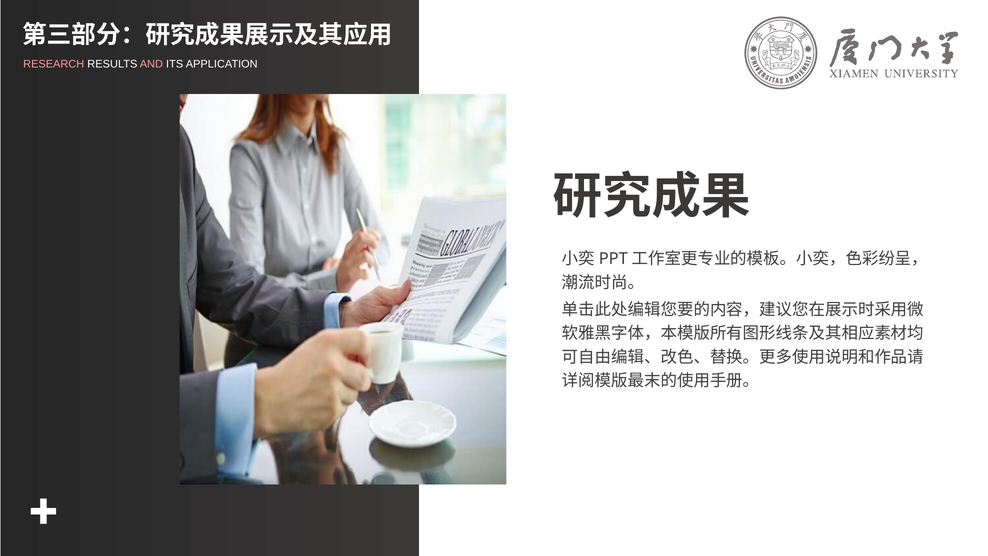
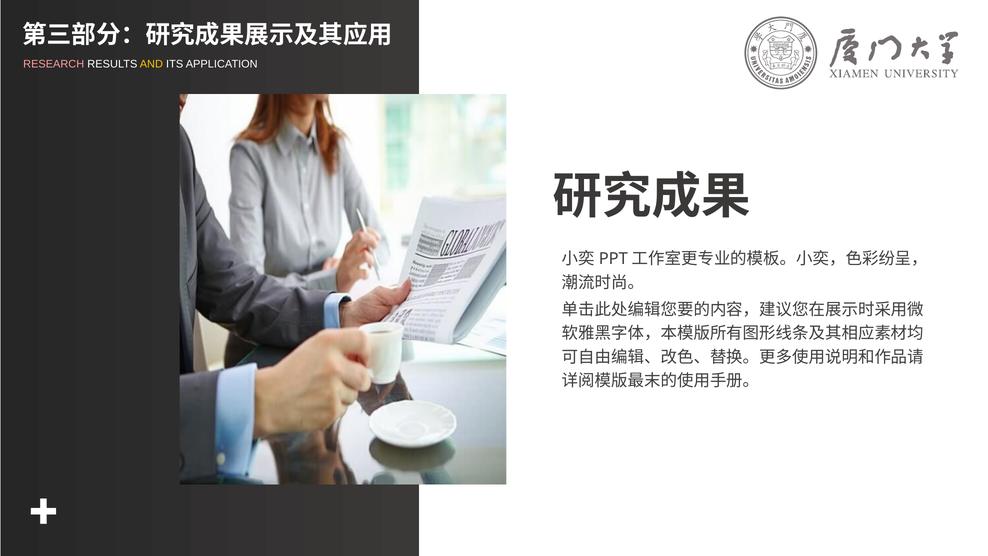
AND colour: pink -> yellow
